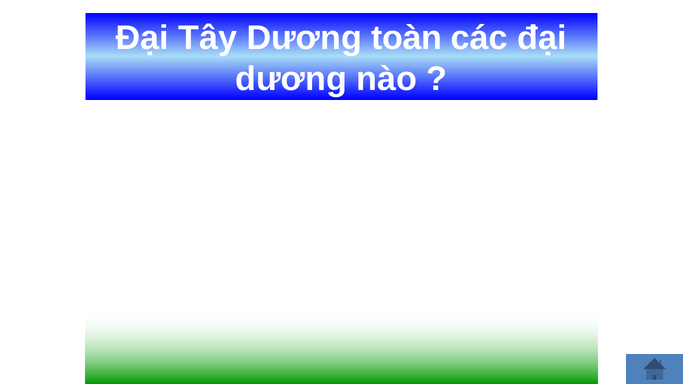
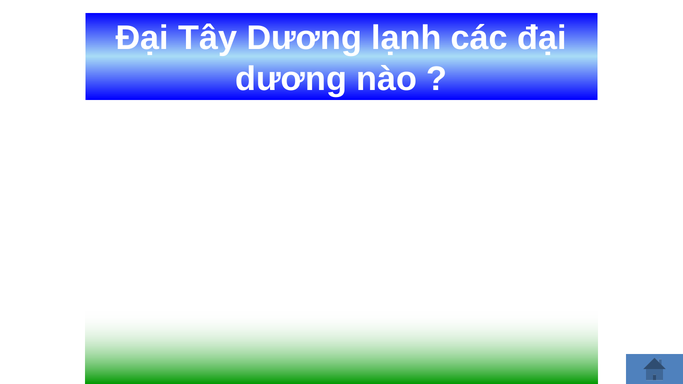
toàn: toàn -> lạnh
